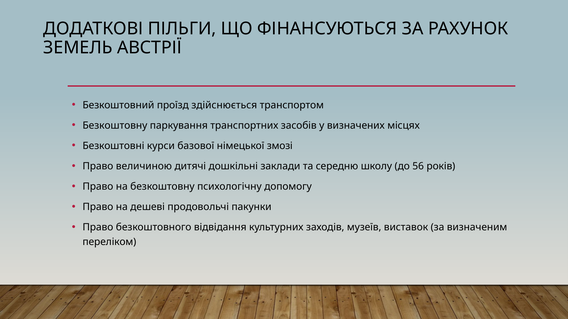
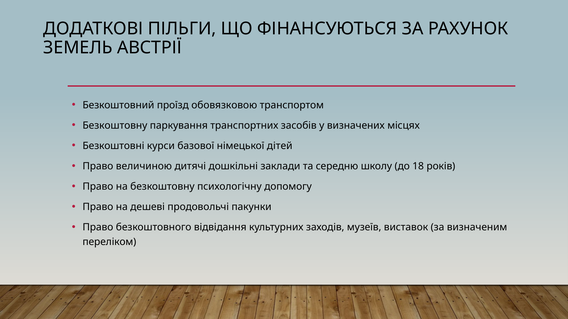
здійснюється: здійснюється -> обовязковою
змозі: змозі -> дітей
56: 56 -> 18
